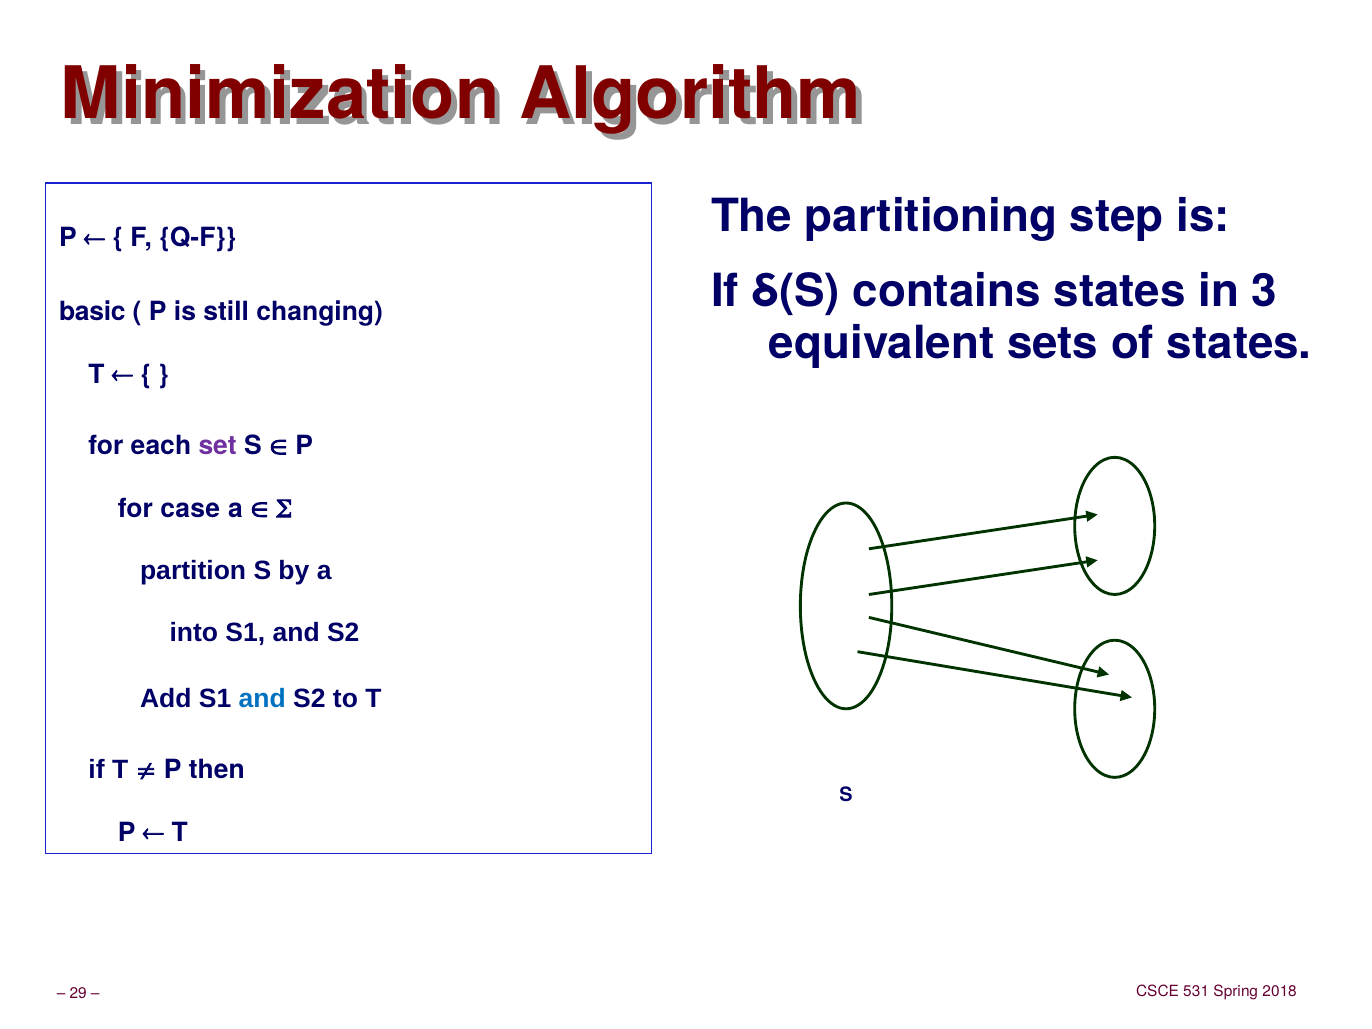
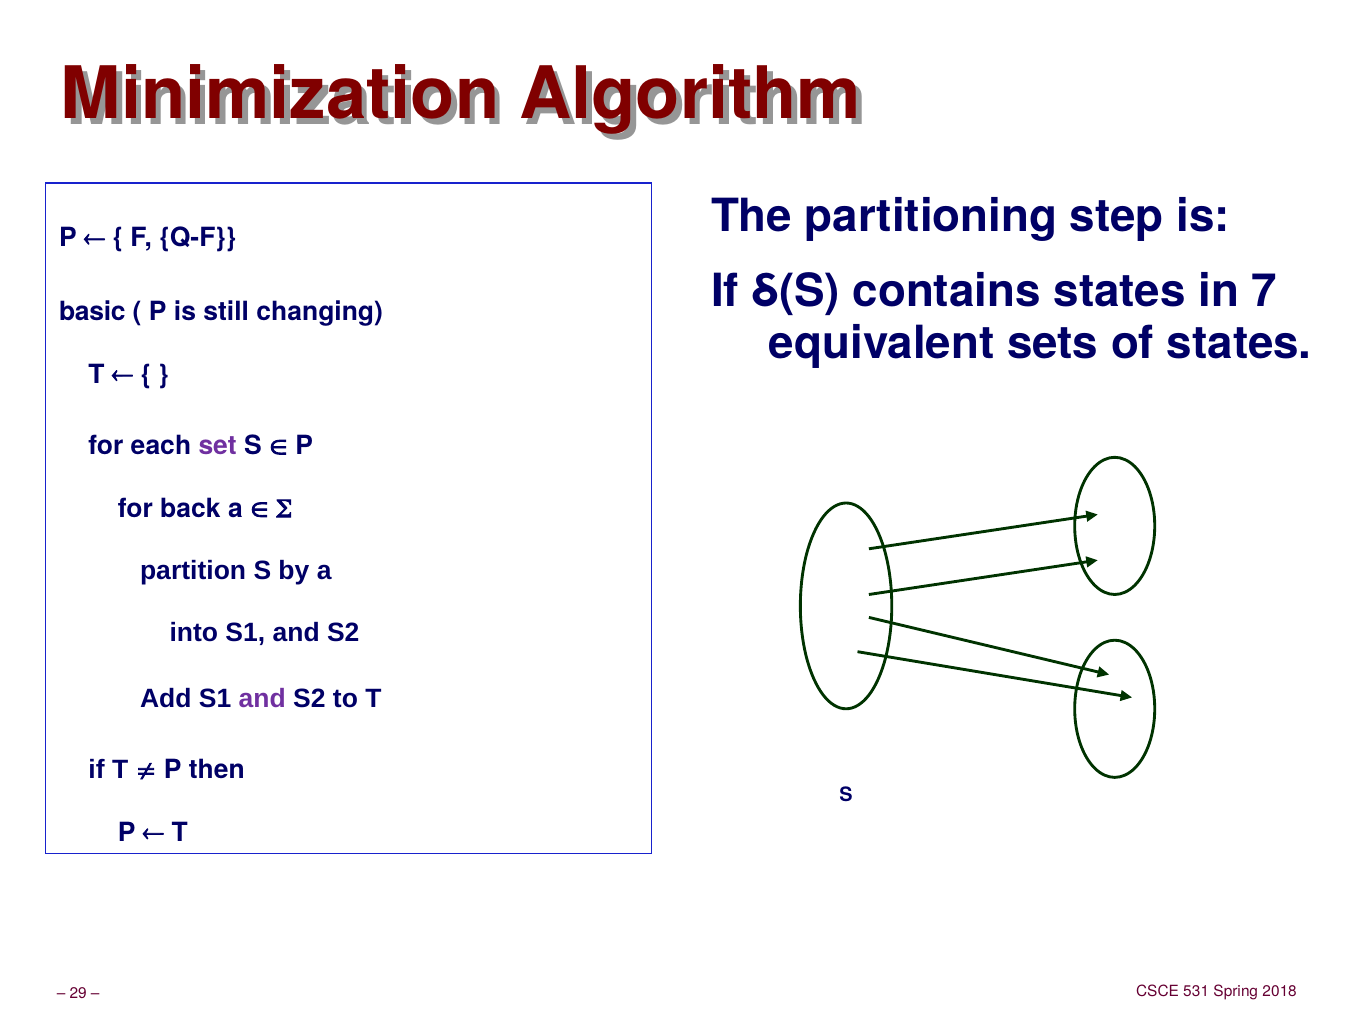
3: 3 -> 7
case: case -> back
and at (262, 699) colour: blue -> purple
